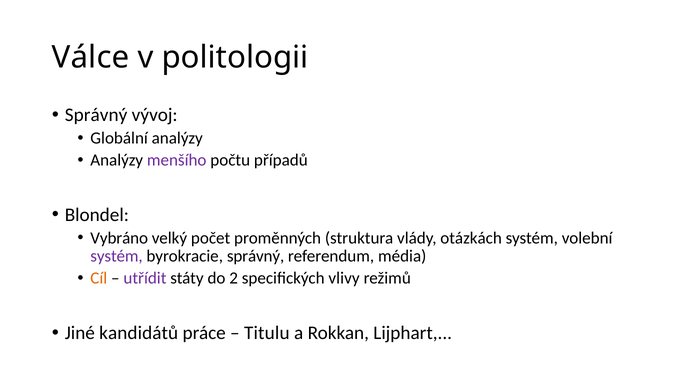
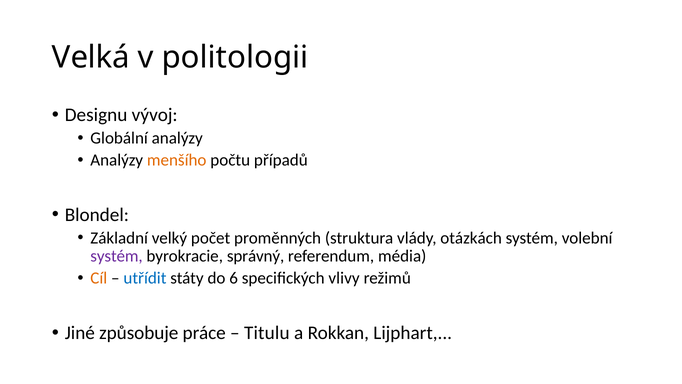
Válce: Válce -> Velká
Správný at (96, 115): Správný -> Designu
menšího colour: purple -> orange
Vybráno: Vybráno -> Základní
utřídit colour: purple -> blue
2: 2 -> 6
kandidátů: kandidátů -> způsobuje
